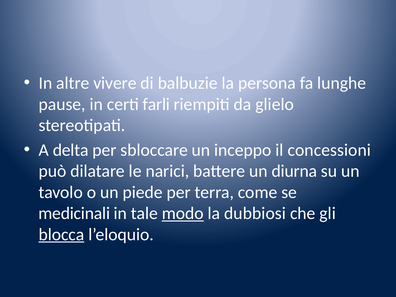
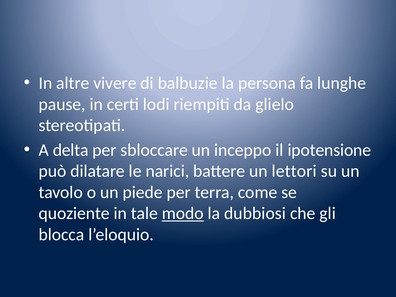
farli: farli -> lodi
concessioni: concessioni -> ipotensione
diurna: diurna -> lettori
medicinali: medicinali -> quoziente
blocca underline: present -> none
